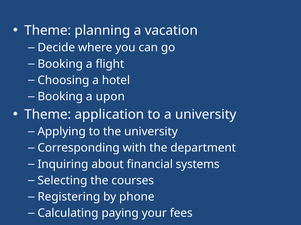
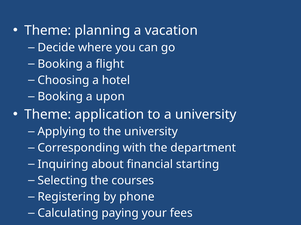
systems: systems -> starting
